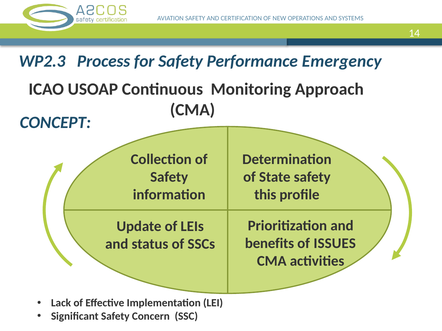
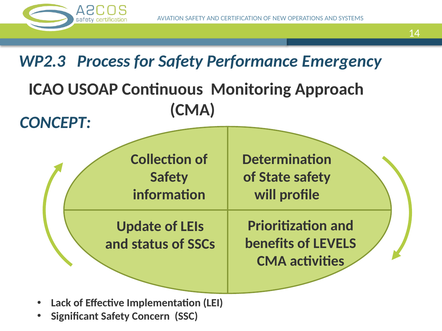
this: this -> will
ISSUES: ISSUES -> LEVELS
